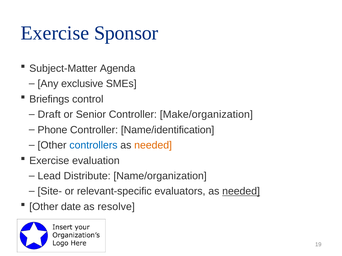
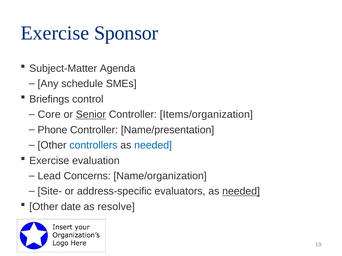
exclusive: exclusive -> schedule
Draft: Draft -> Core
Senior underline: none -> present
Make/organization: Make/organization -> Items/organization
Name/identification: Name/identification -> Name/presentation
needed at (153, 146) colour: orange -> blue
Distribute: Distribute -> Concerns
relevant-specific: relevant-specific -> address-specific
